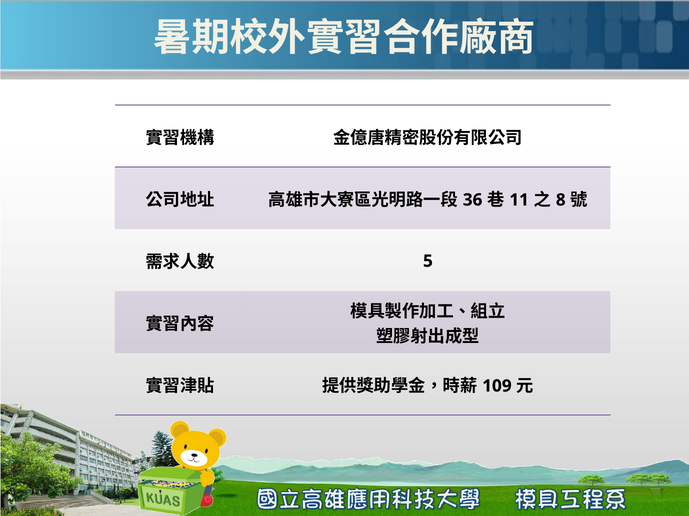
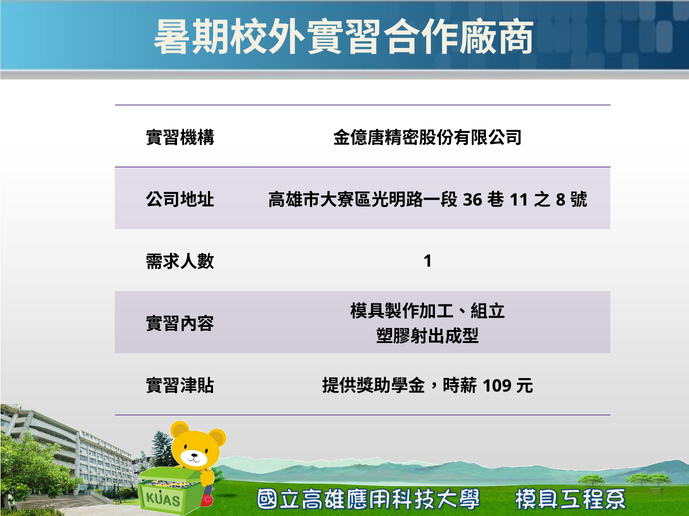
5: 5 -> 1
